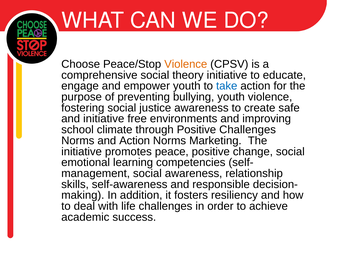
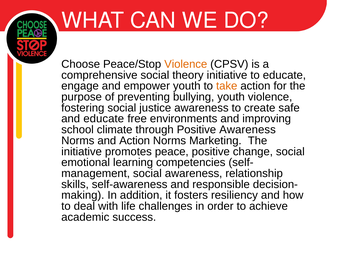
take colour: blue -> orange
and initiative: initiative -> educate
Positive Challenges: Challenges -> Awareness
